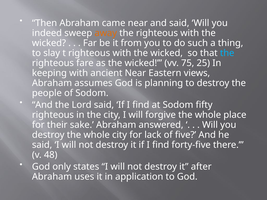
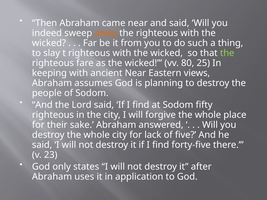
the at (227, 53) colour: light blue -> light green
75: 75 -> 80
48: 48 -> 23
